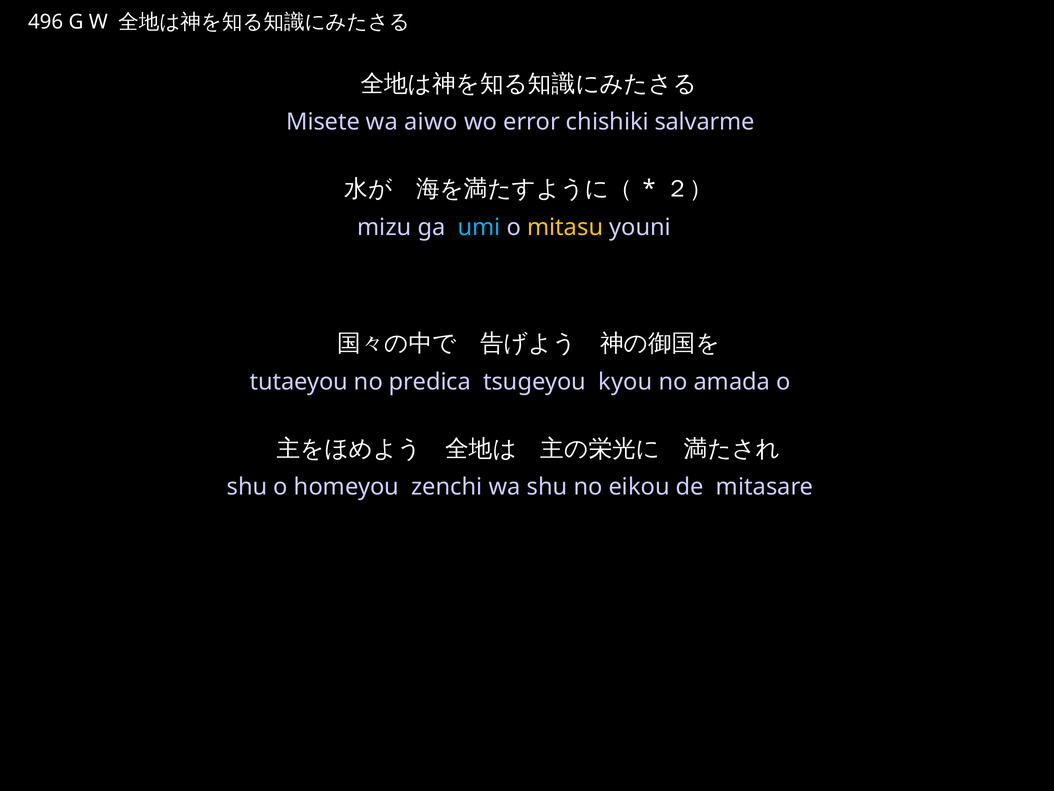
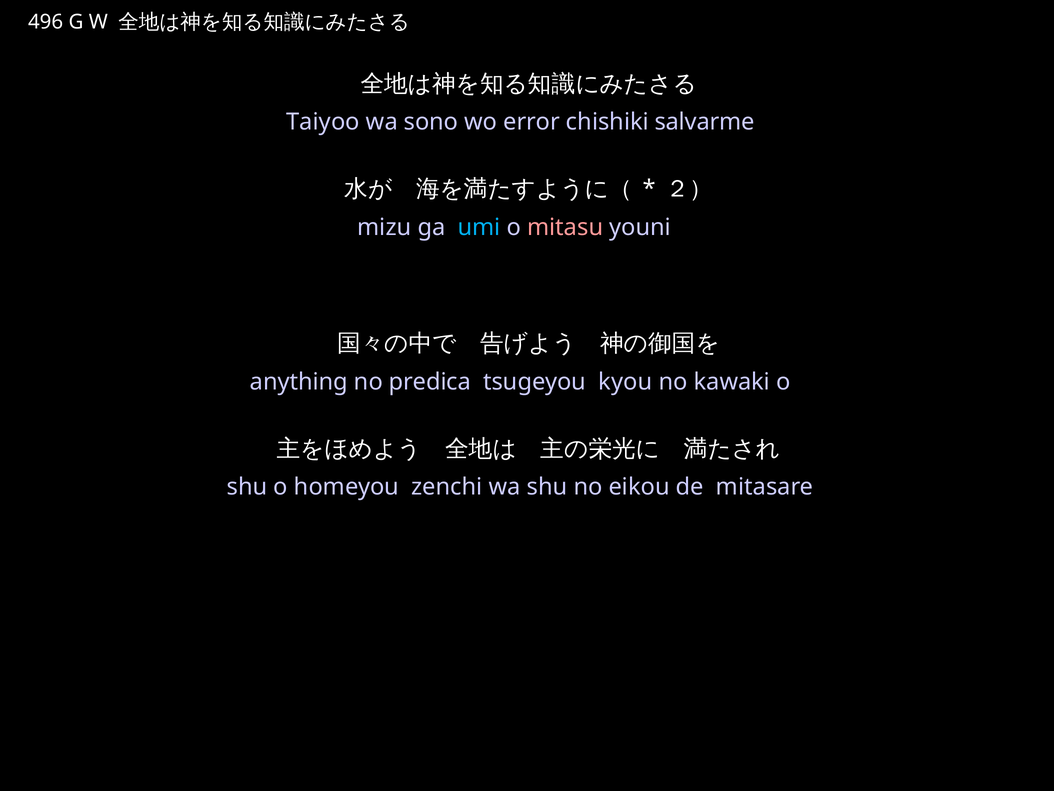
Misete: Misete -> Taiyoo
aiwo: aiwo -> sono
mitasu colour: yellow -> pink
tutaeyou: tutaeyou -> anything
amada: amada -> kawaki
